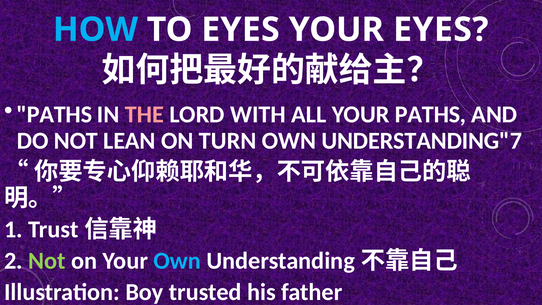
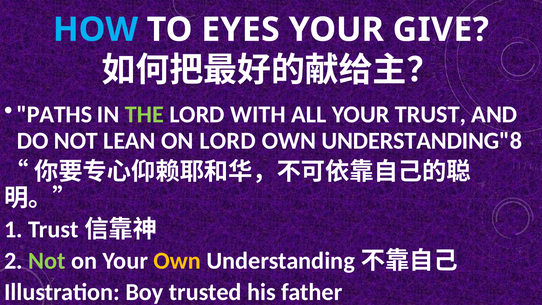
YOUR EYES: EYES -> GIVE
THE colour: pink -> light green
YOUR PATHS: PATHS -> TRUST
ON TURN: TURN -> LORD
UNDERSTANDING"7: UNDERSTANDING"7 -> UNDERSTANDING"8
Own at (177, 261) colour: light blue -> yellow
